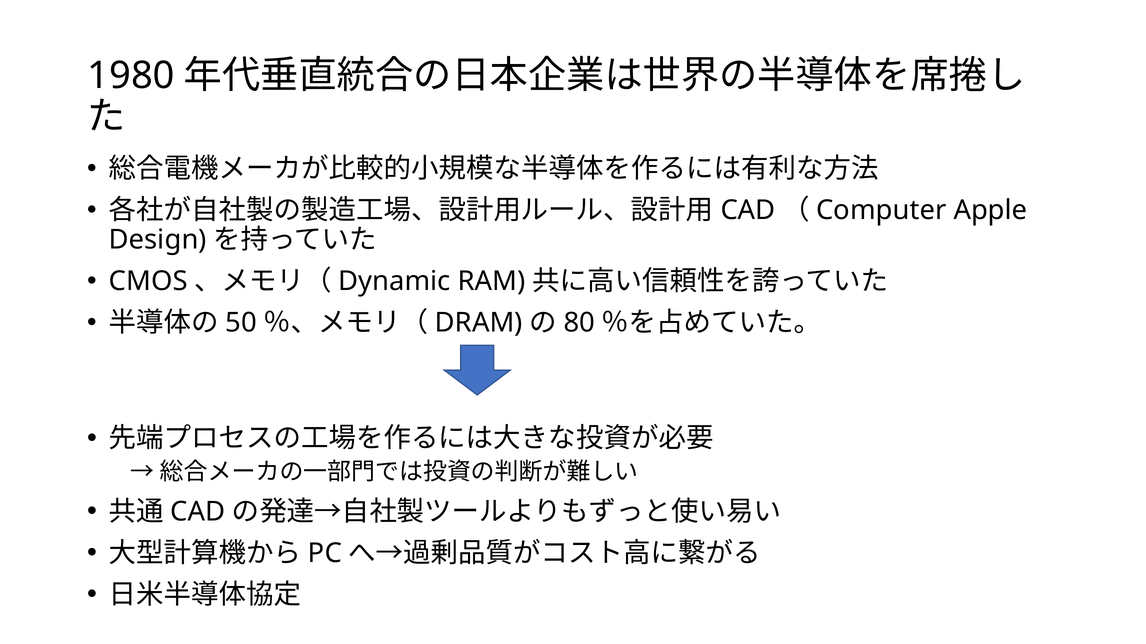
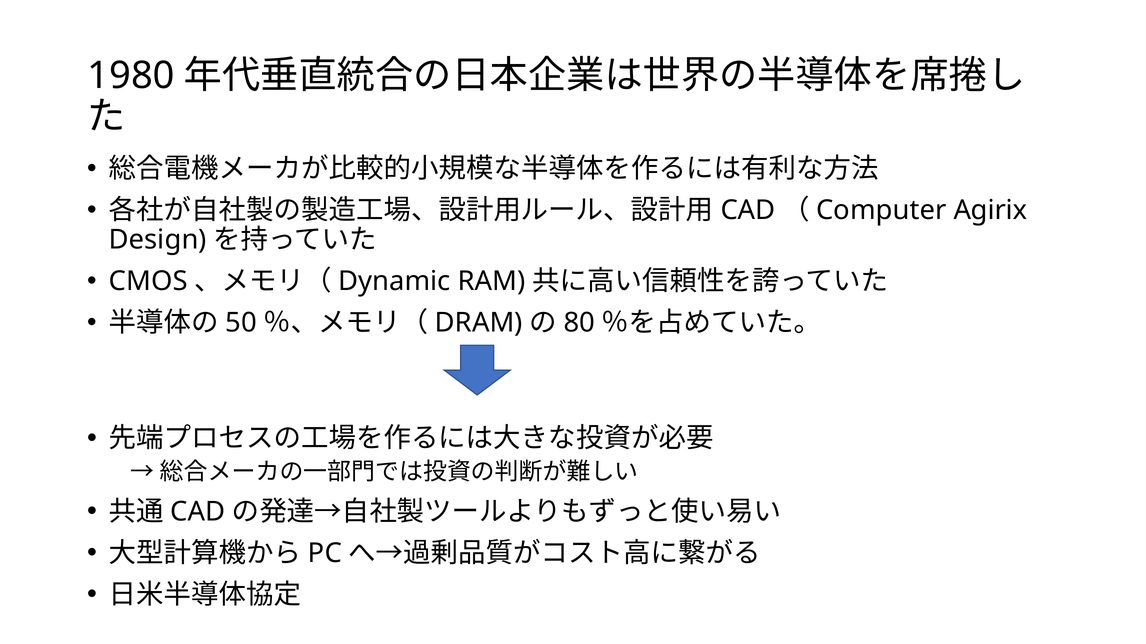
Apple: Apple -> Agirix
